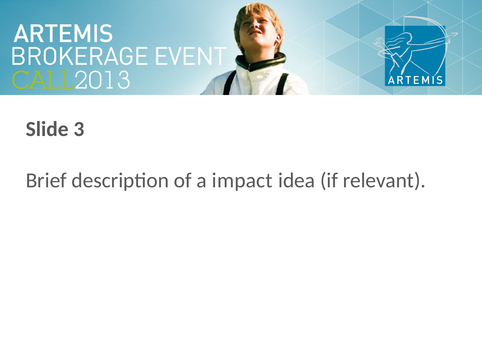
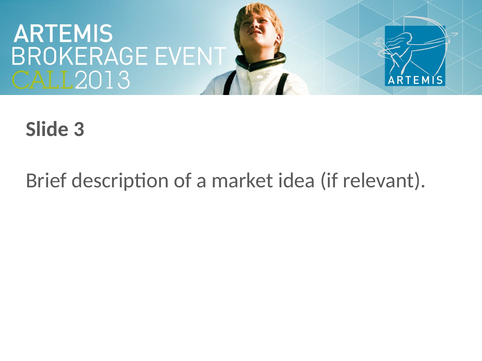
impact: impact -> market
